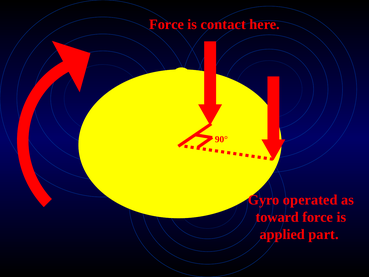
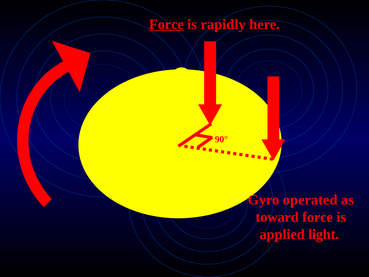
Force at (167, 24) underline: none -> present
contact: contact -> rapidly
part: part -> light
